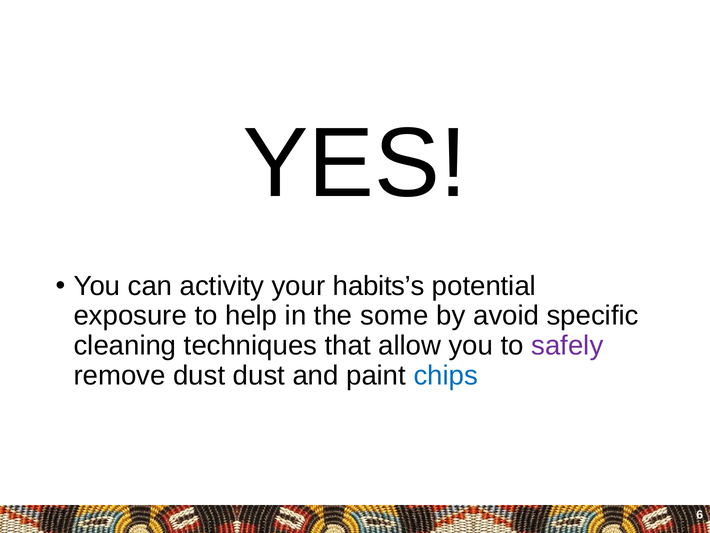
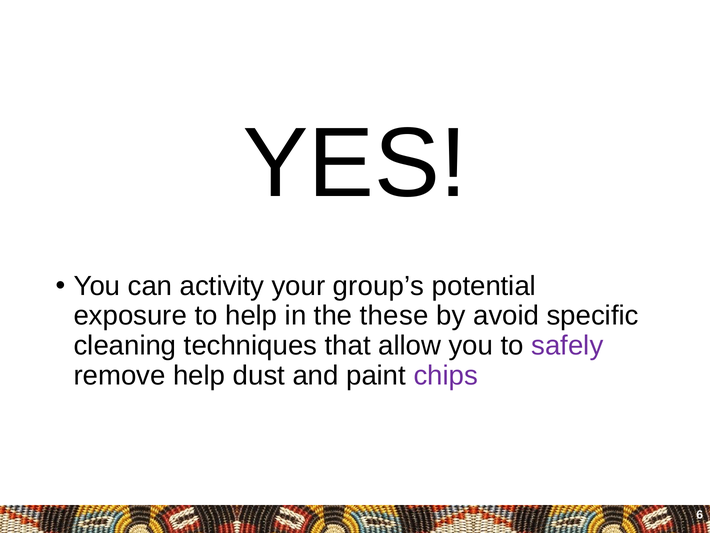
habits’s: habits’s -> group’s
some: some -> these
remove dust: dust -> help
chips colour: blue -> purple
